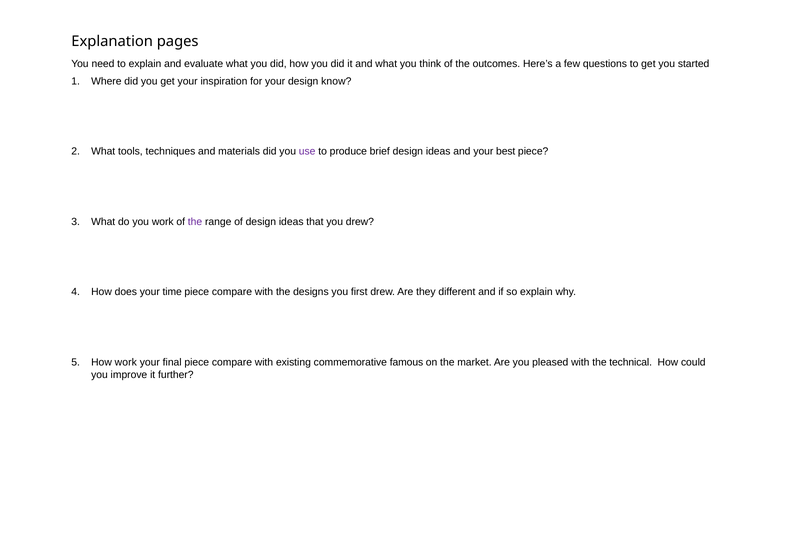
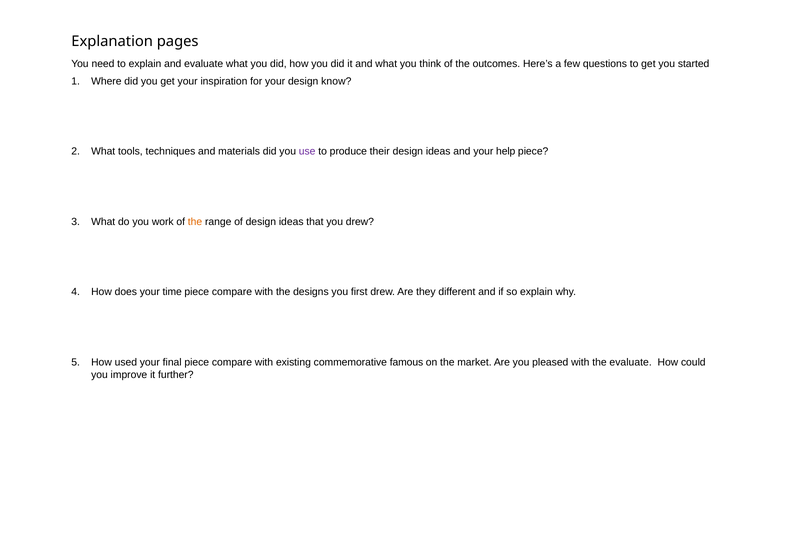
brief: brief -> their
best: best -> help
the at (195, 222) colour: purple -> orange
How work: work -> used
the technical: technical -> evaluate
